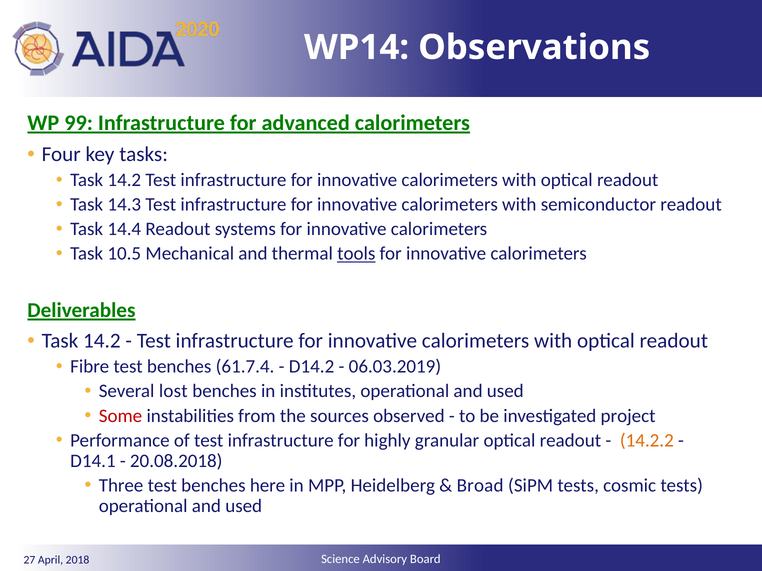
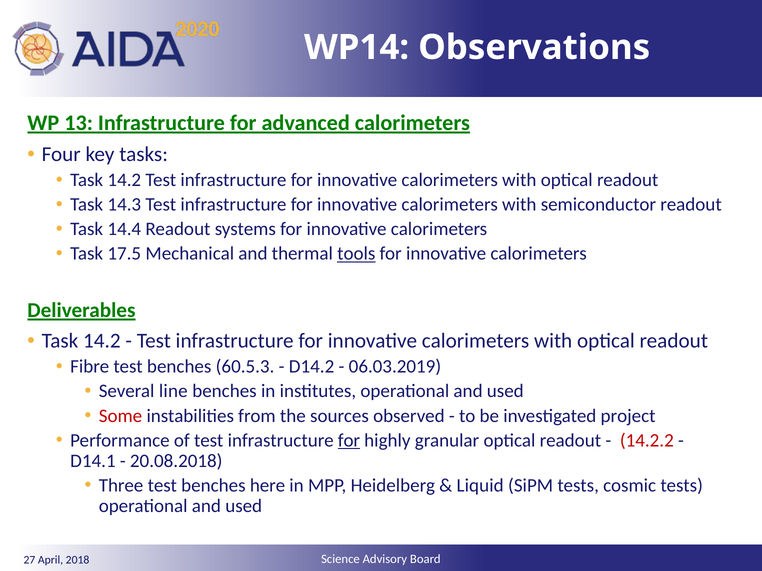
99: 99 -> 13
10.5: 10.5 -> 17.5
61.7.4: 61.7.4 -> 60.5.3
lost: lost -> line
for at (349, 441) underline: none -> present
14.2.2 colour: orange -> red
Broad: Broad -> Liquid
